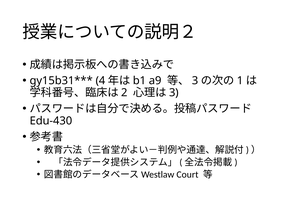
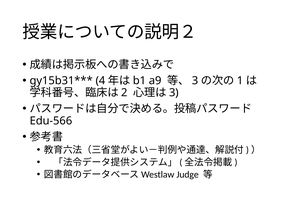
Edu-430: Edu-430 -> Edu-566
Court: Court -> Judge
